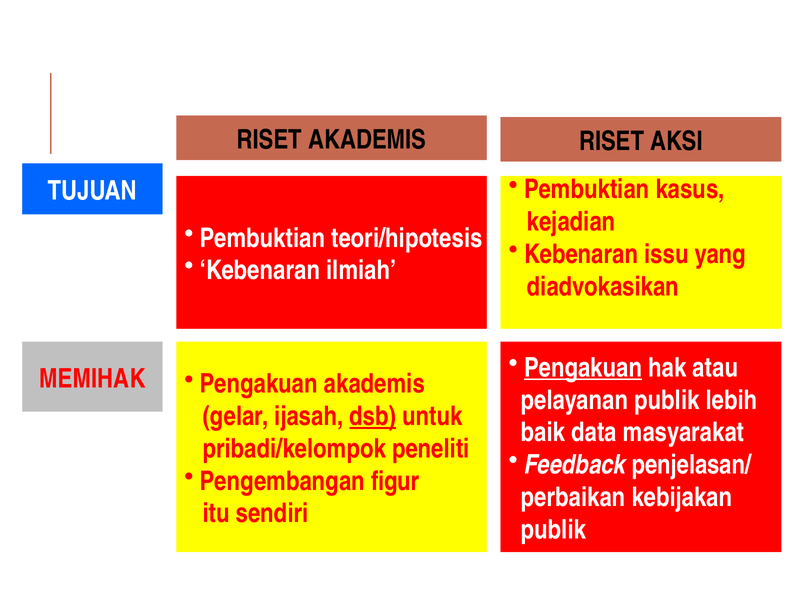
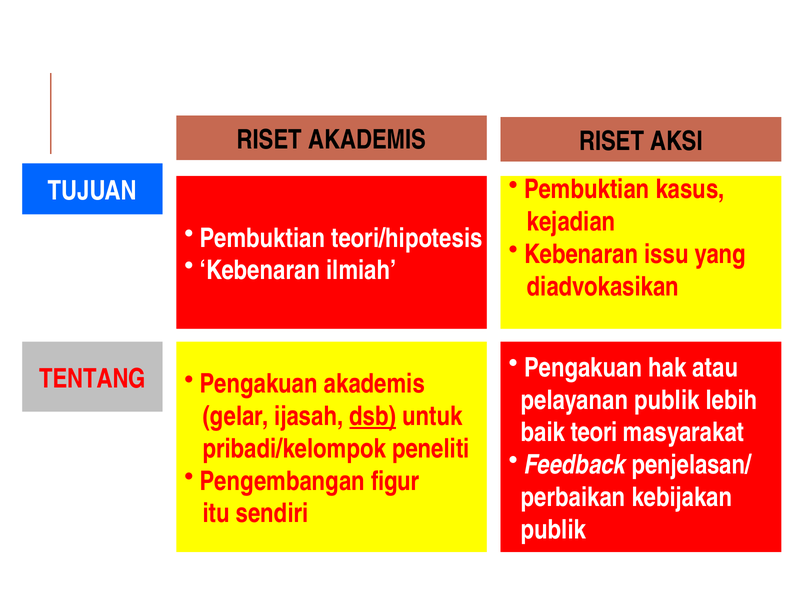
Pengakuan at (583, 368) underline: present -> none
MEMIHAK: MEMIHAK -> TENTANG
data: data -> teori
